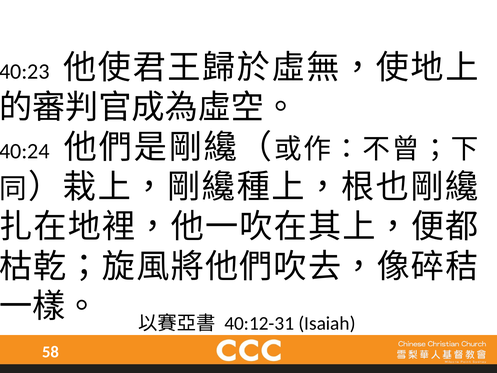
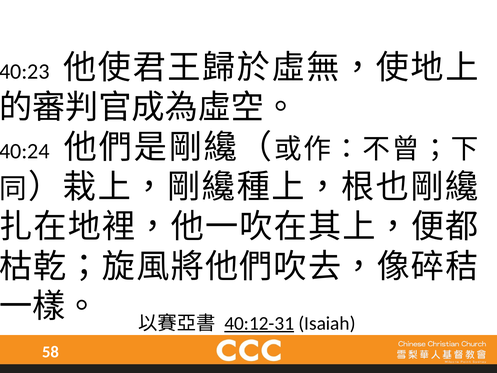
40:12-31 underline: none -> present
